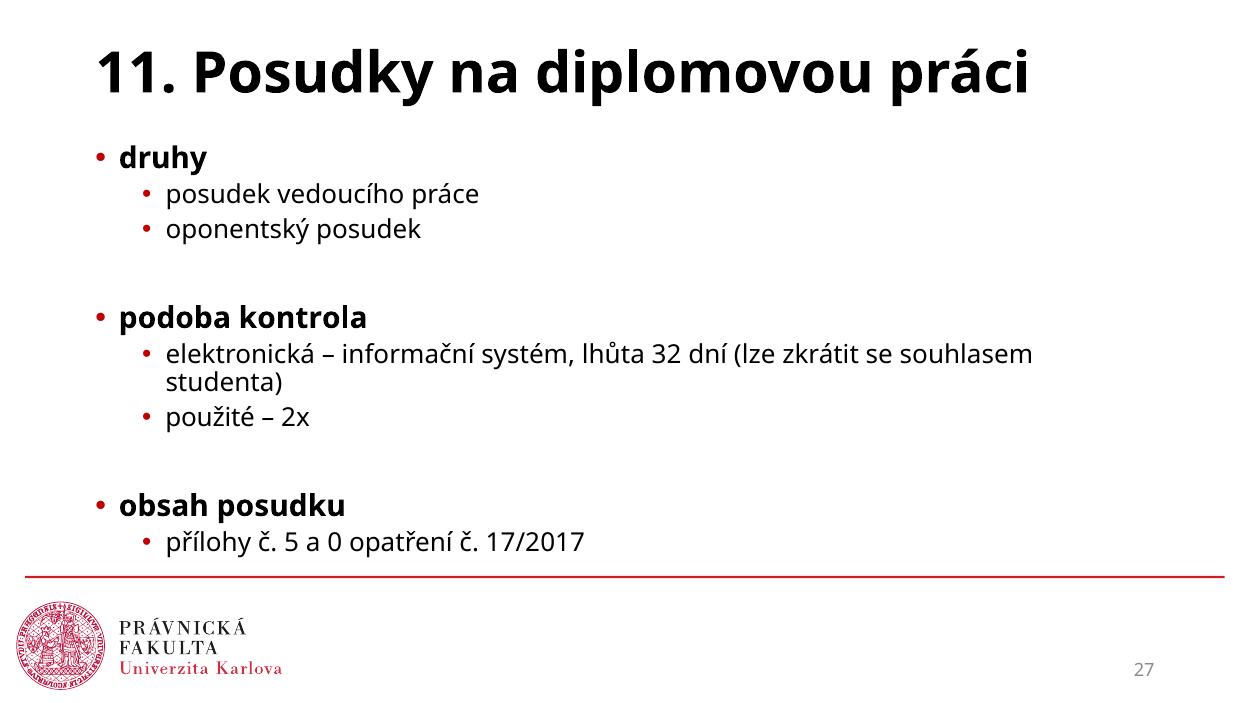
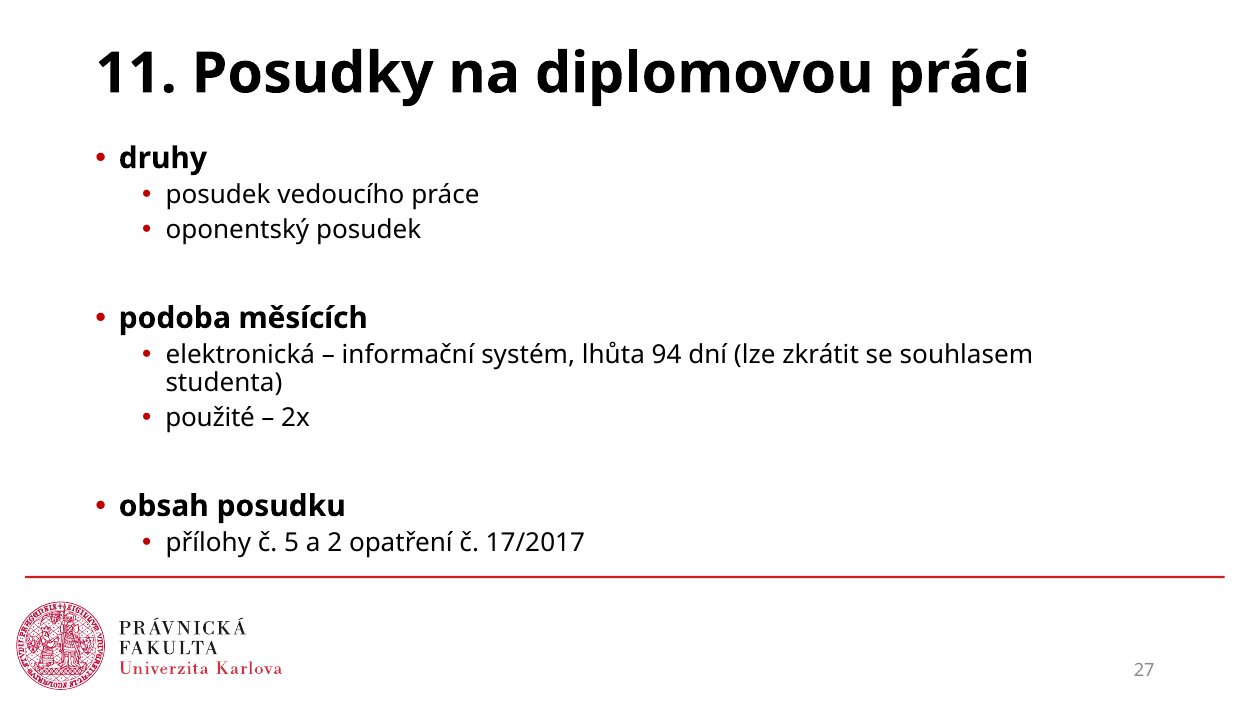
kontrola: kontrola -> měsících
32: 32 -> 94
0: 0 -> 2
